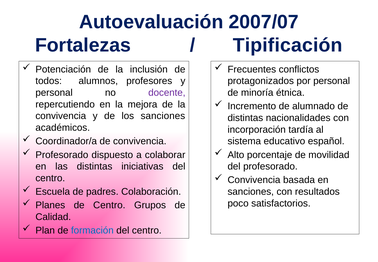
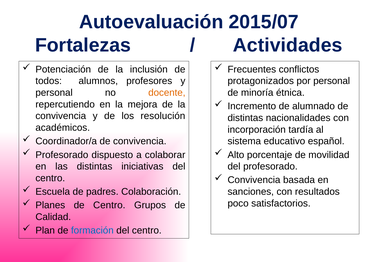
2007/07: 2007/07 -> 2015/07
Tipificación: Tipificación -> Actividades
docente colour: purple -> orange
los sanciones: sanciones -> resolución
